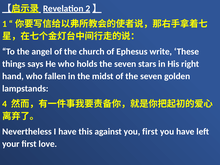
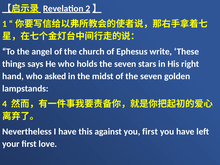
fallen: fallen -> asked
